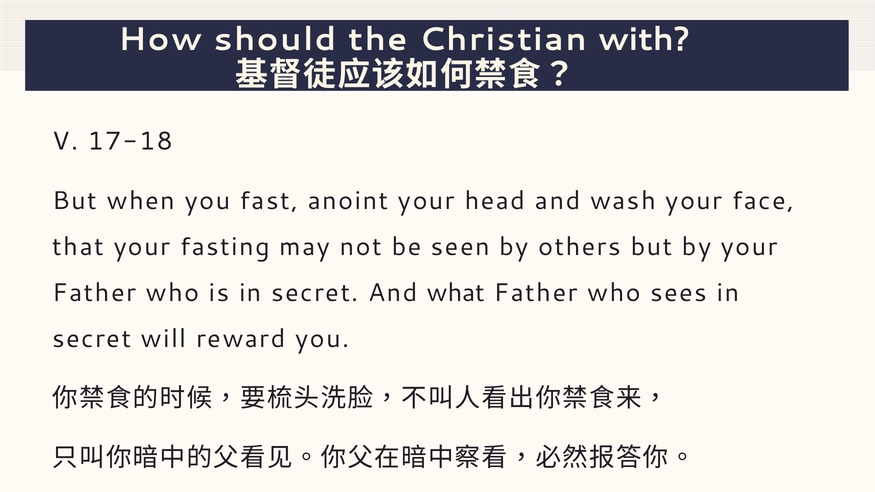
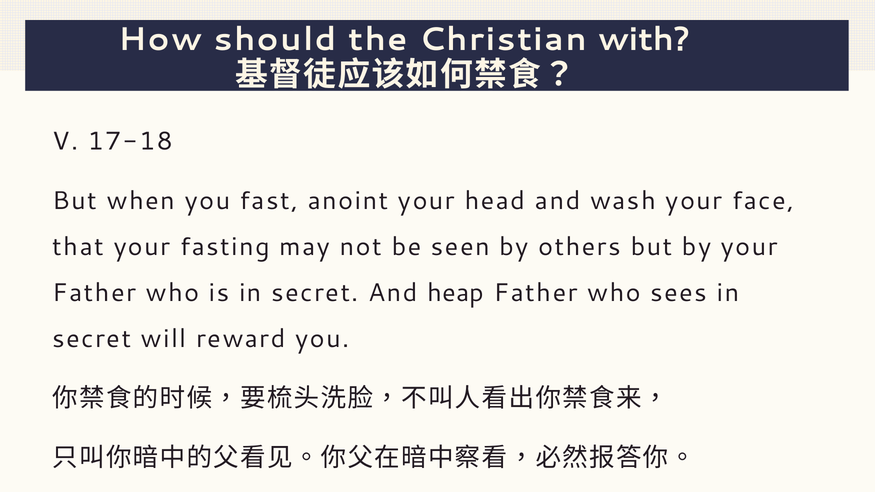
what: what -> heap
